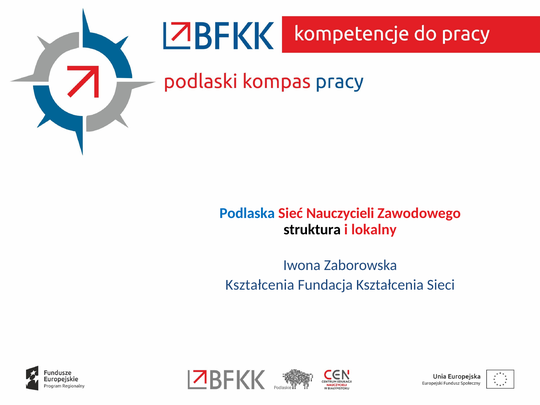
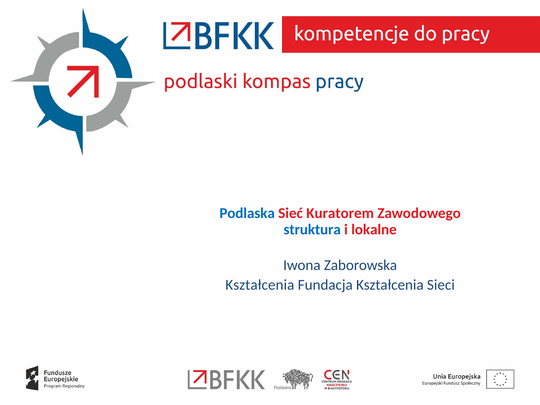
Nauczycieli: Nauczycieli -> Kuratorem
struktura colour: black -> blue
lokalny: lokalny -> lokalne
